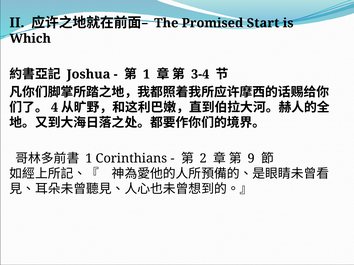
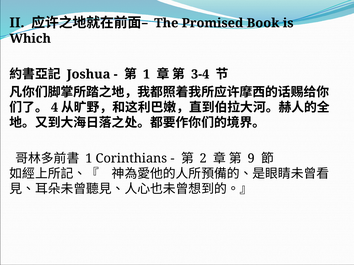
Start: Start -> Book
